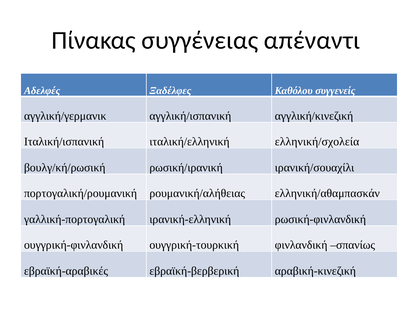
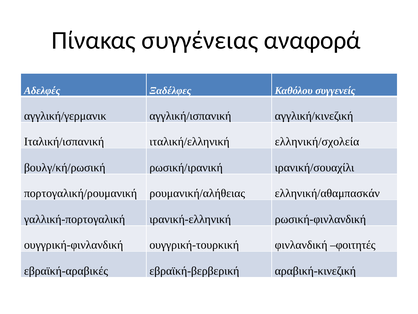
απέναντι: απέναντι -> αναφορά
σπανίως: σπανίως -> φοιτητές
